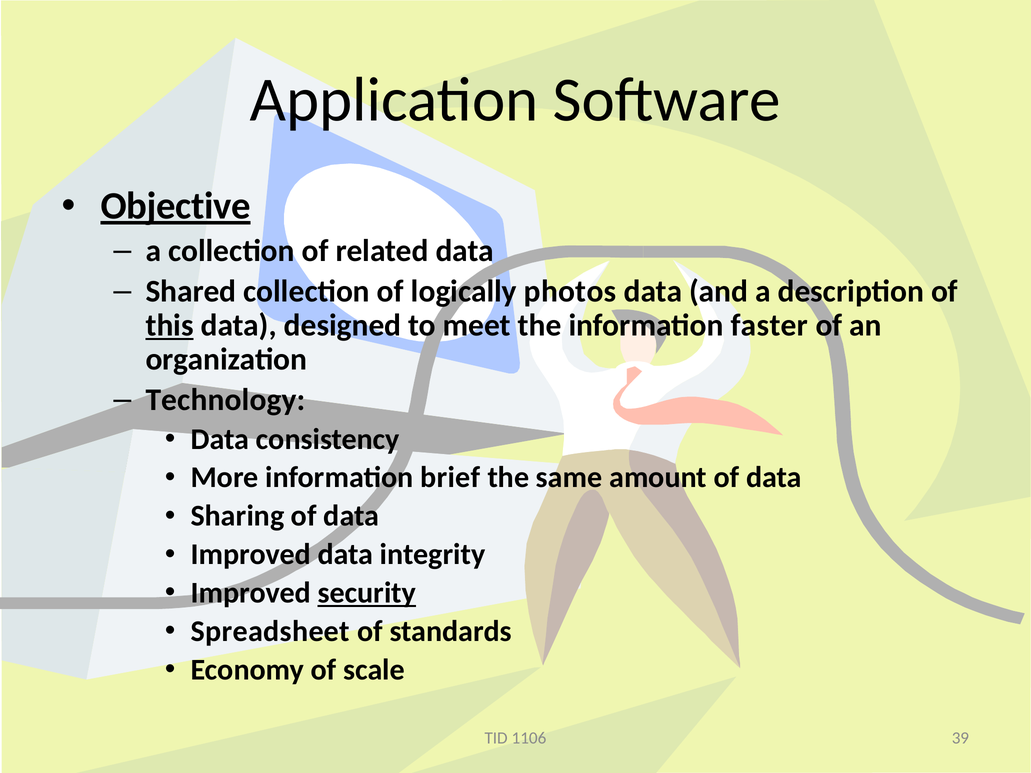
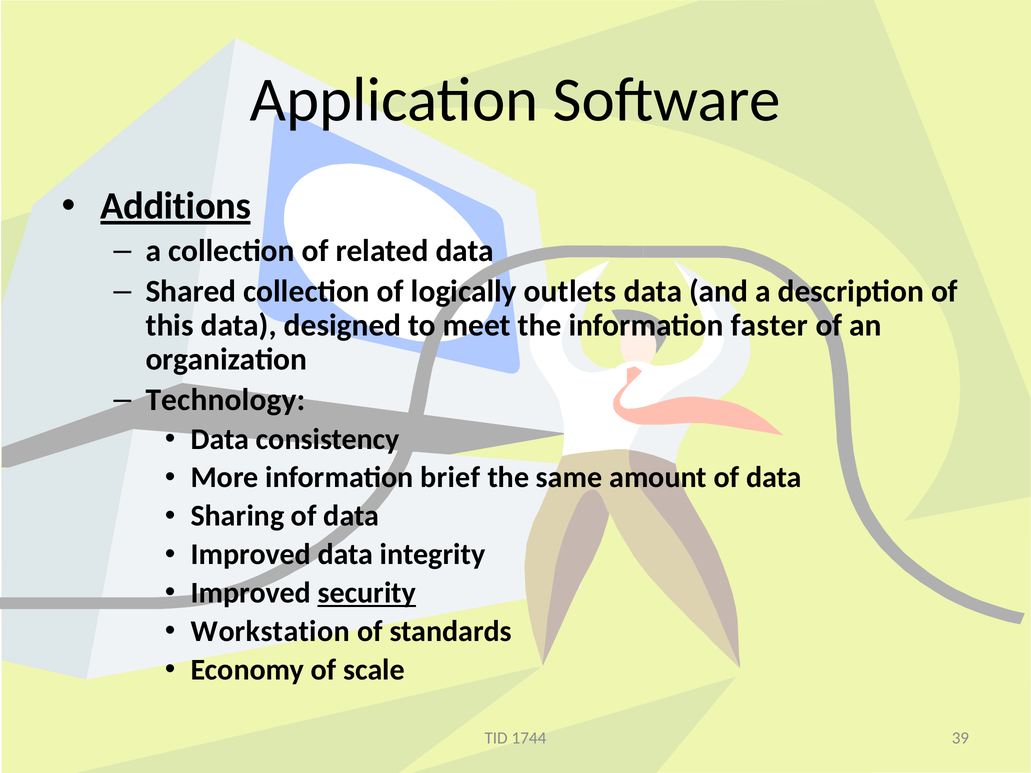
Objective: Objective -> Additions
photos: photos -> outlets
this underline: present -> none
Spreadsheet: Spreadsheet -> Workstation
1106: 1106 -> 1744
